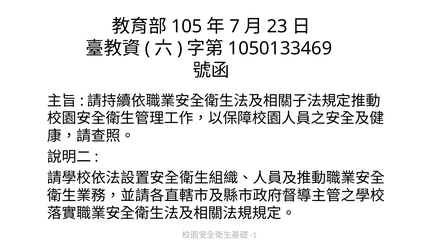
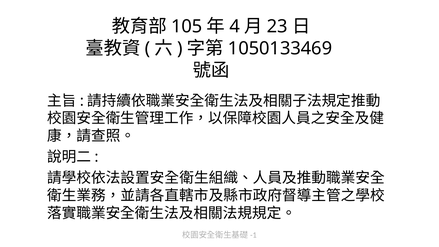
7: 7 -> 4
